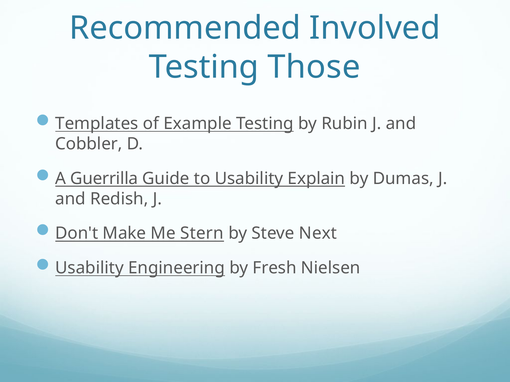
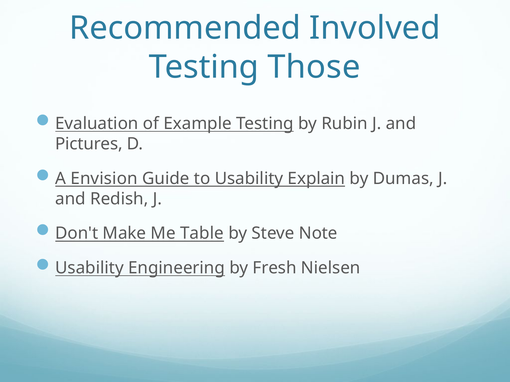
Templates: Templates -> Evaluation
Cobbler: Cobbler -> Pictures
Guerrilla: Guerrilla -> Envision
Stern: Stern -> Table
Next: Next -> Note
